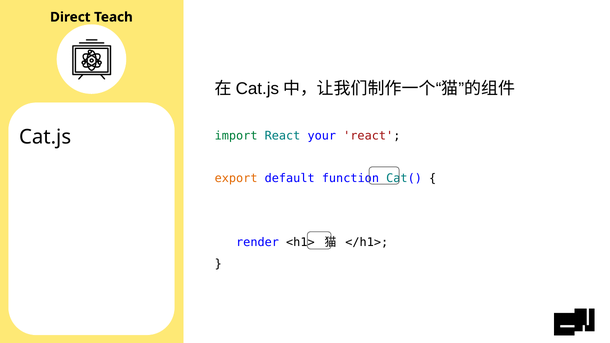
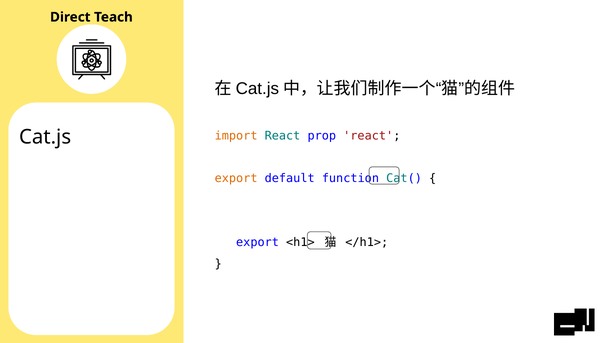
import colour: green -> orange
your: your -> prop
render at (258, 243): render -> export
